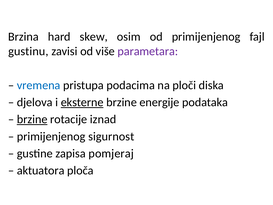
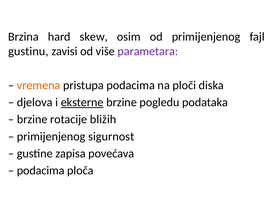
vremena colour: blue -> orange
energije: energije -> pogledu
brzine at (32, 119) underline: present -> none
iznad: iznad -> bližih
pomjeraj: pomjeraj -> povećava
aktuatora at (41, 170): aktuatora -> podacima
